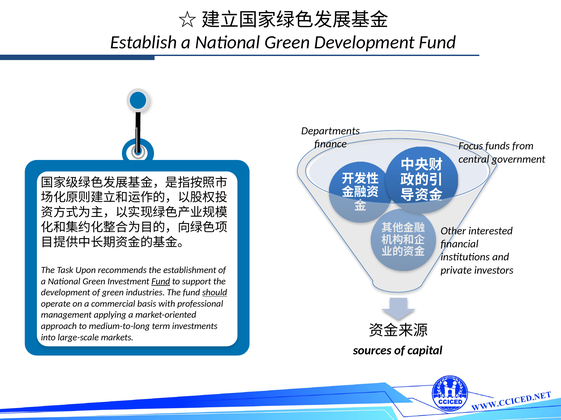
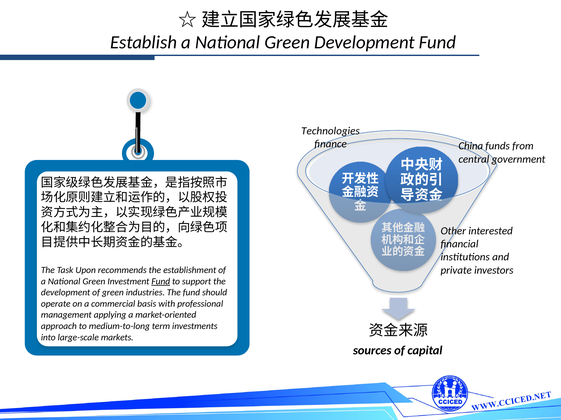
Departments: Departments -> Technologies
Focus: Focus -> China
should underline: present -> none
